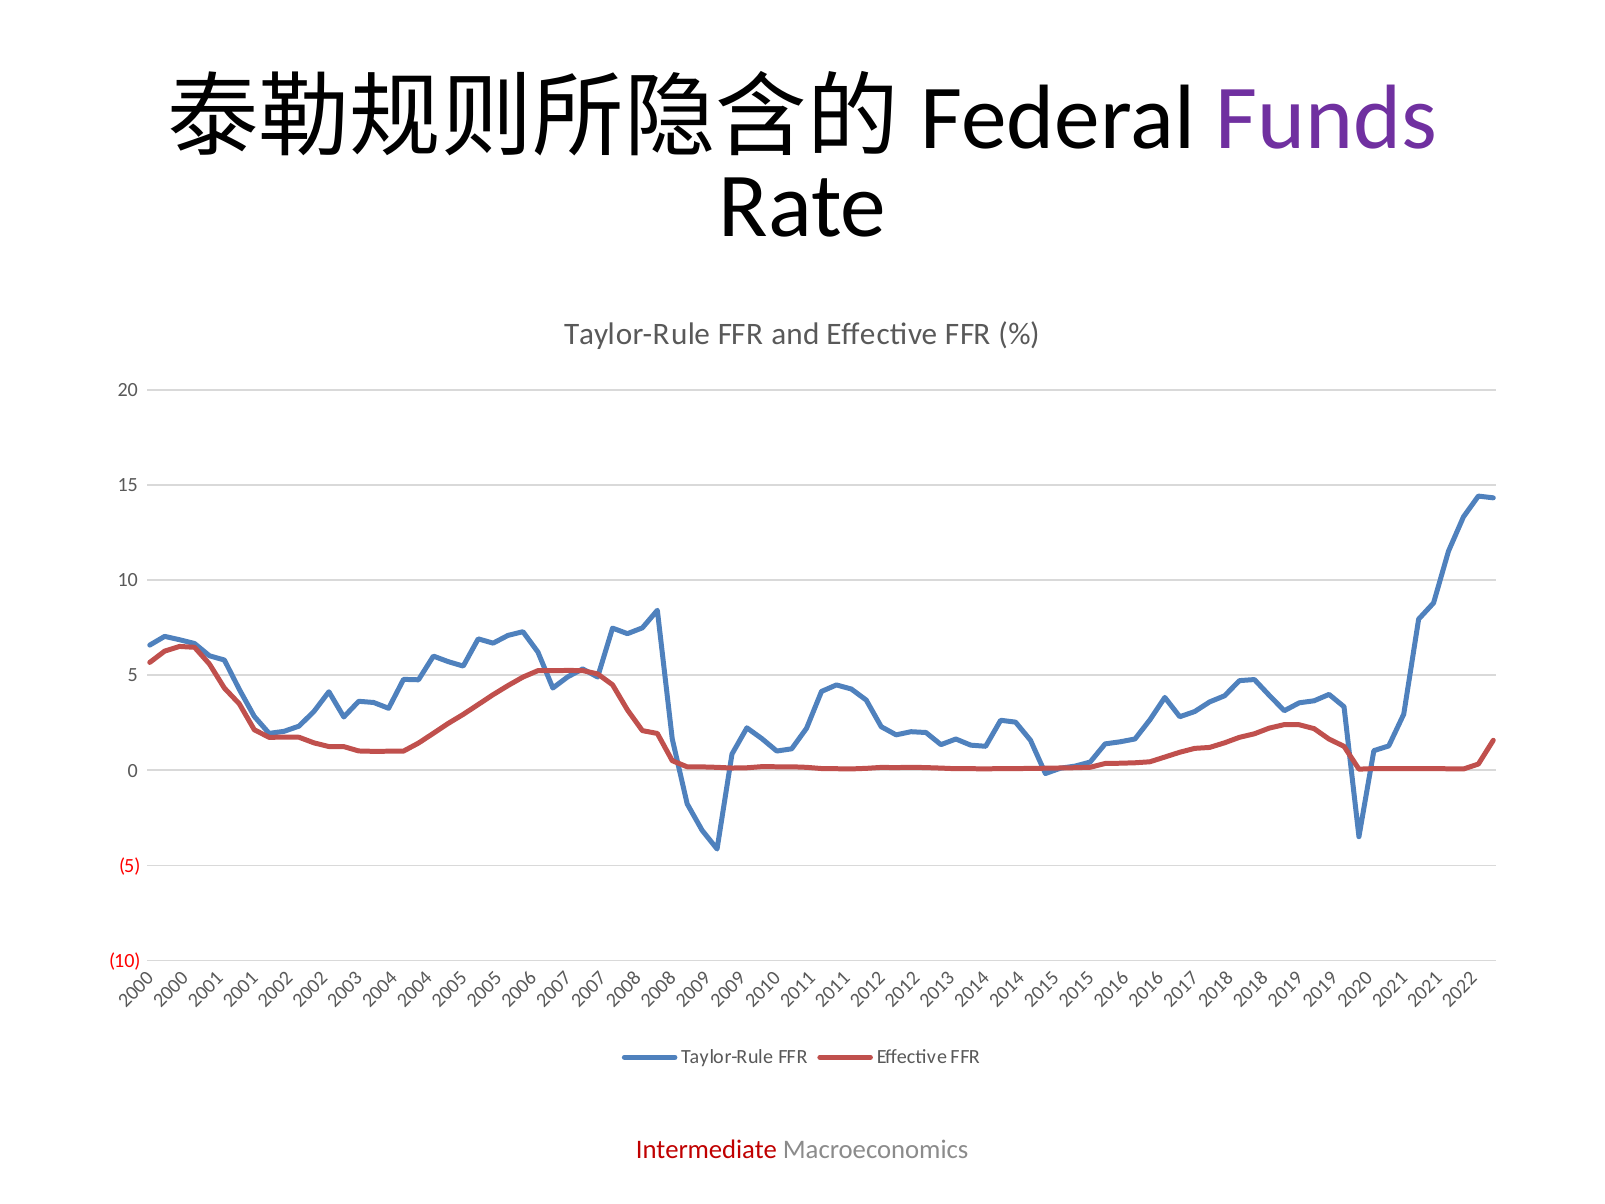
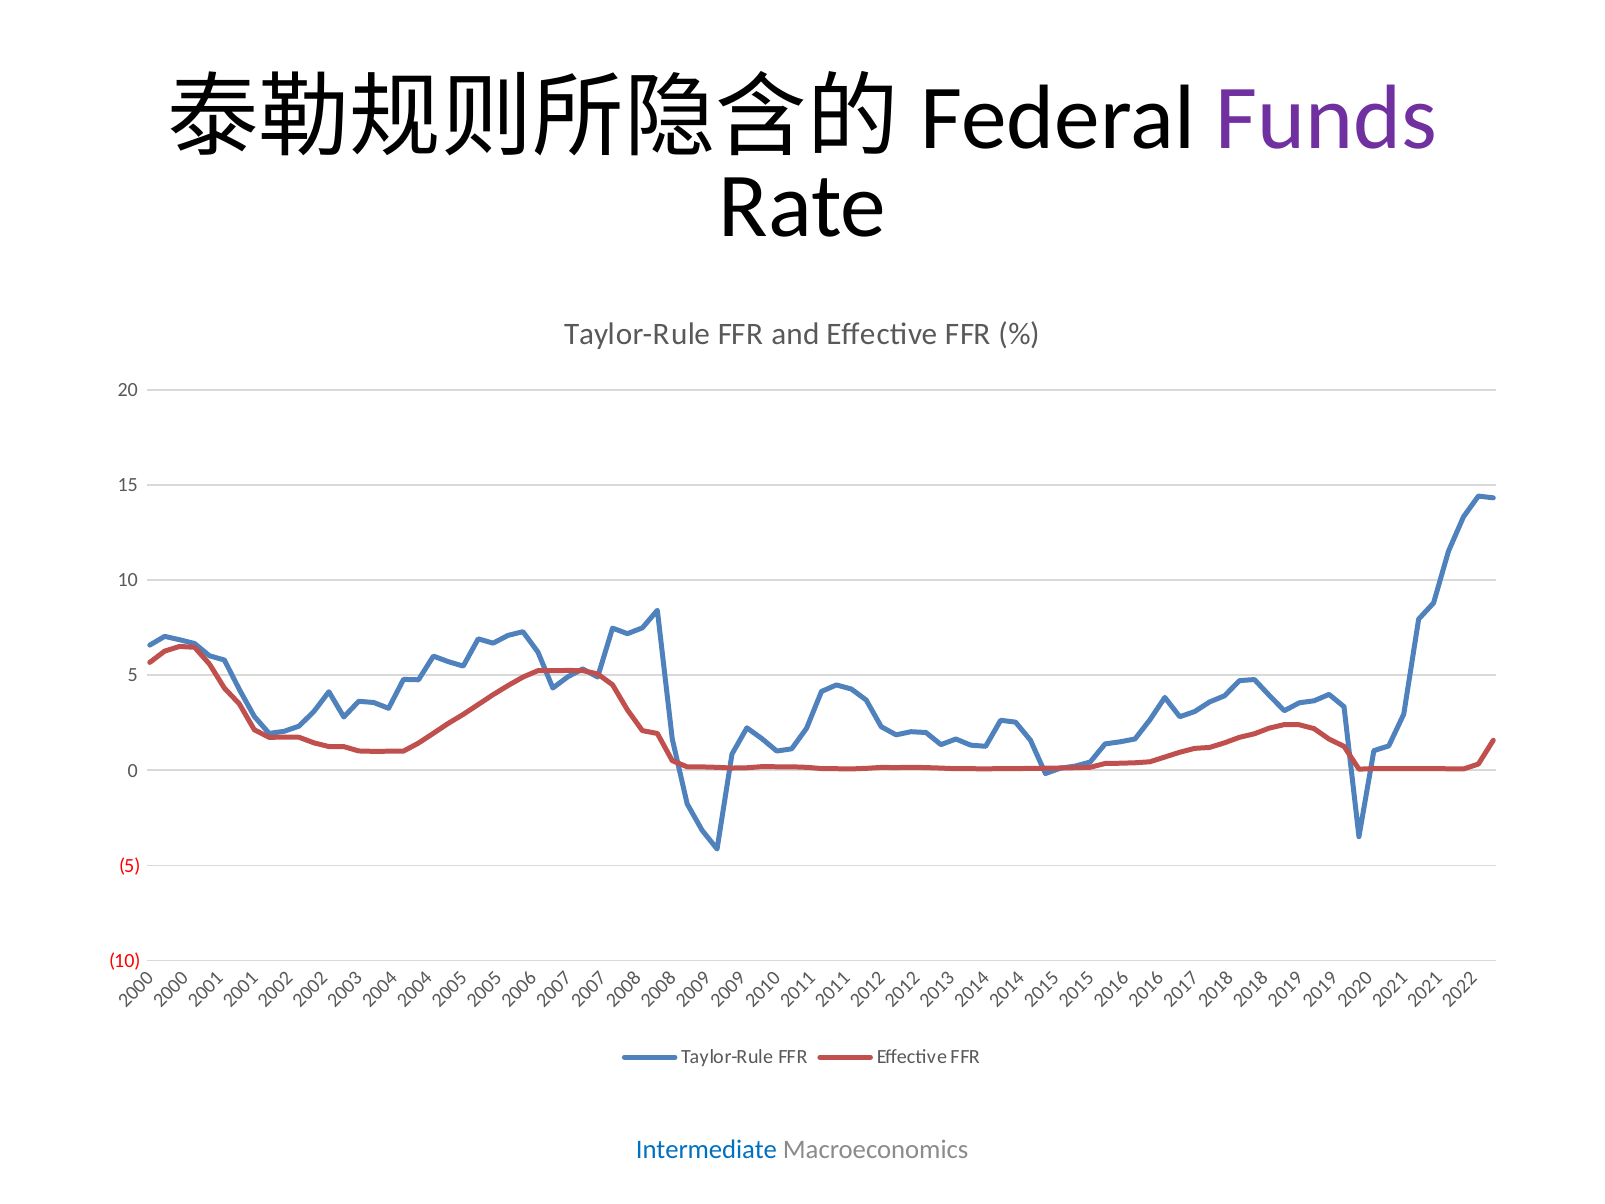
Intermediate colour: red -> blue
